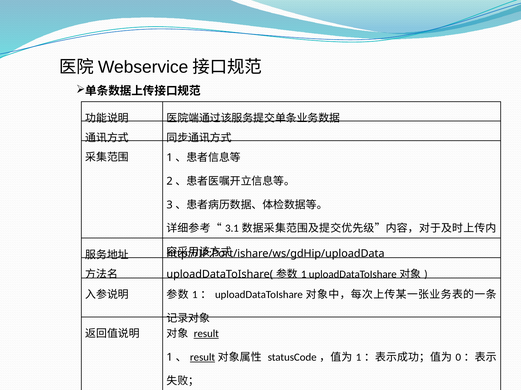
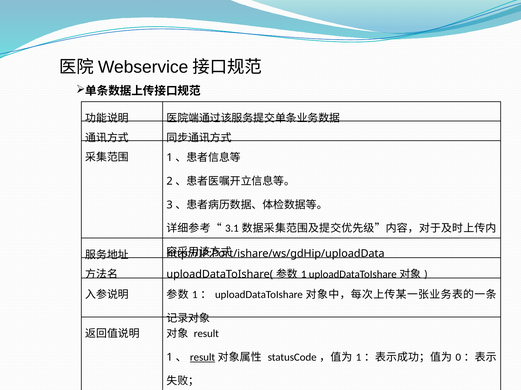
result at (206, 334) underline: present -> none
